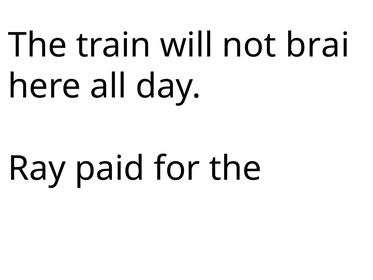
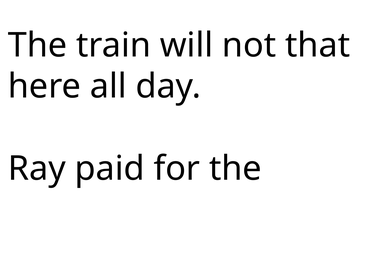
brai: brai -> that
